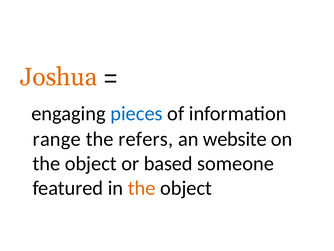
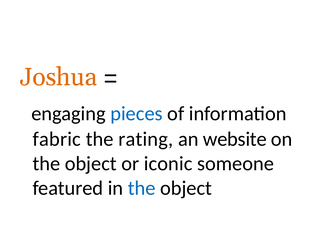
range: range -> fabric
refers: refers -> rating
based: based -> iconic
the at (142, 188) colour: orange -> blue
